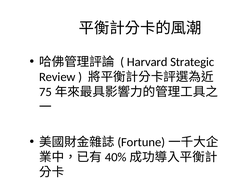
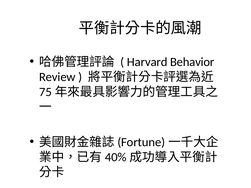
Strategic: Strategic -> Behavior
